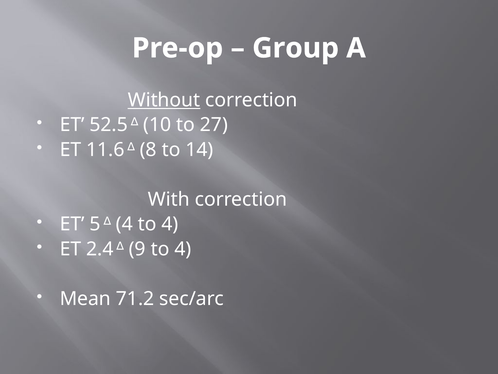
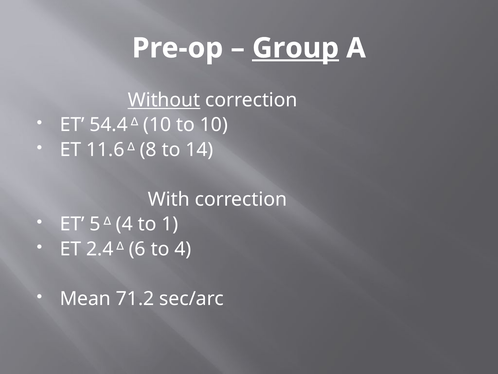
Group underline: none -> present
52.5: 52.5 -> 54.4
to 27: 27 -> 10
4 to 4: 4 -> 1
9: 9 -> 6
